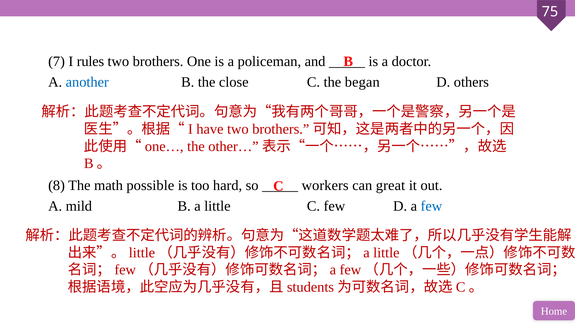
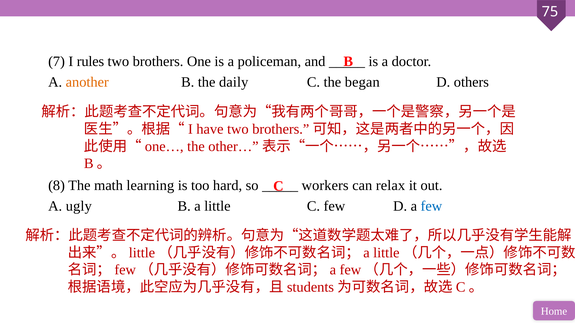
another colour: blue -> orange
close: close -> daily
possible: possible -> learning
great: great -> relax
mild: mild -> ugly
